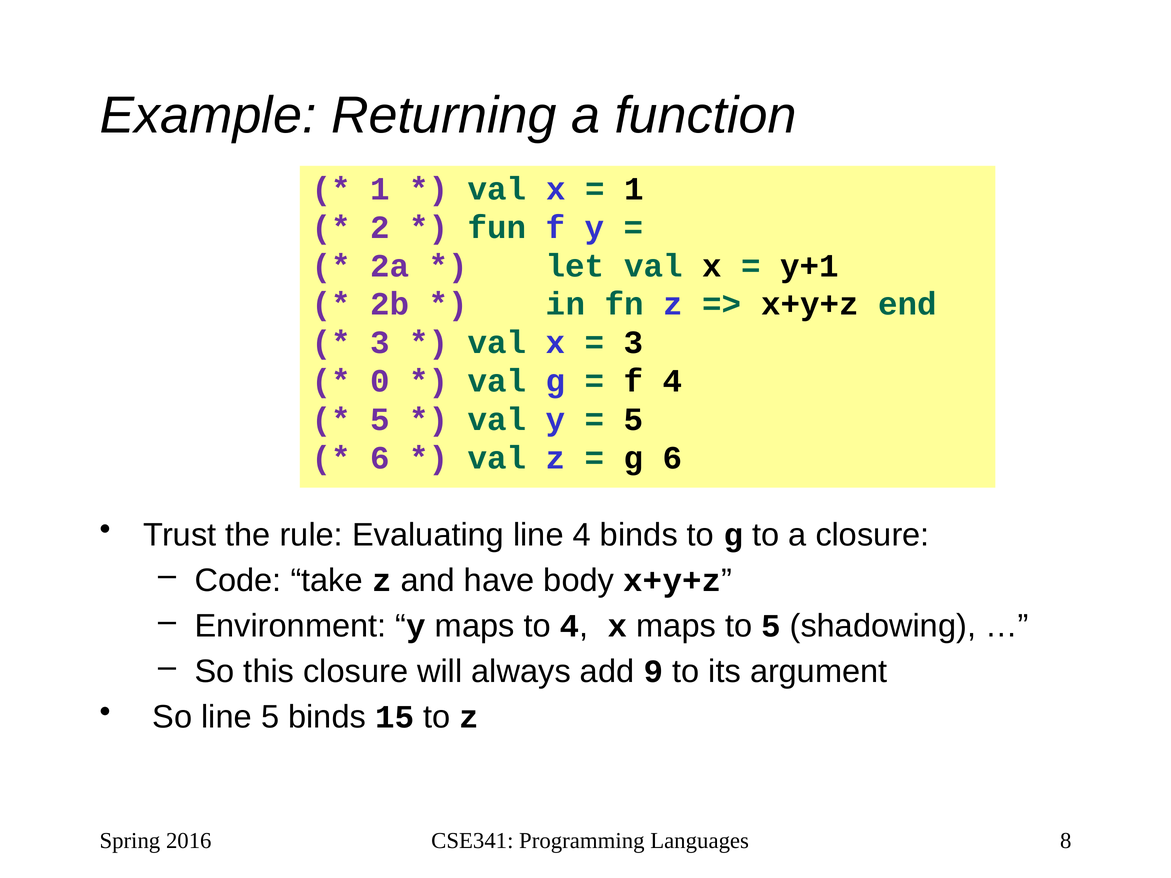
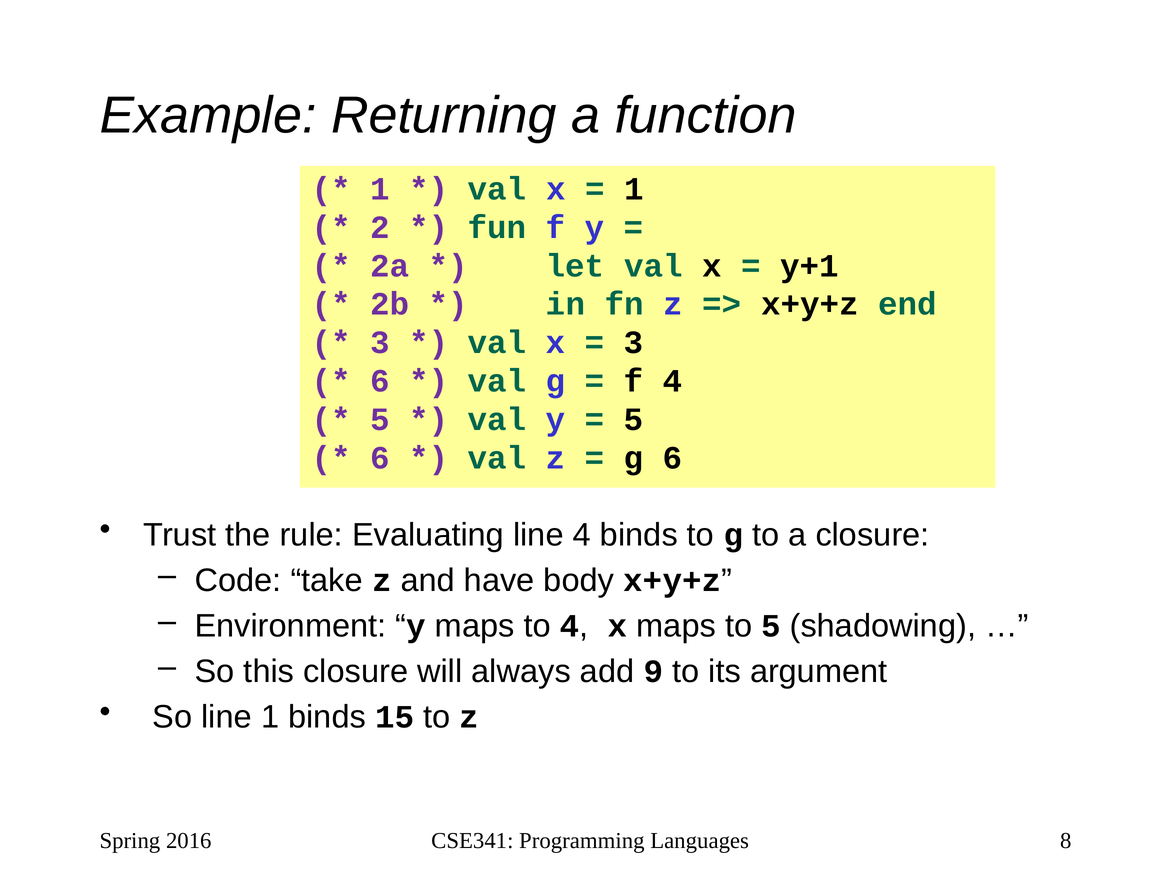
0 at (380, 381): 0 -> 6
line 5: 5 -> 1
